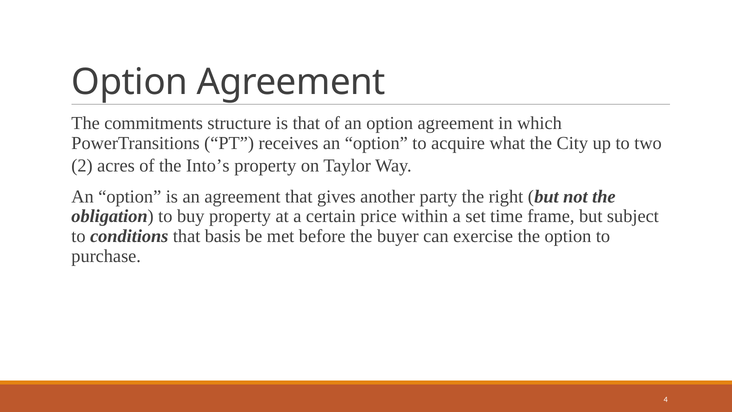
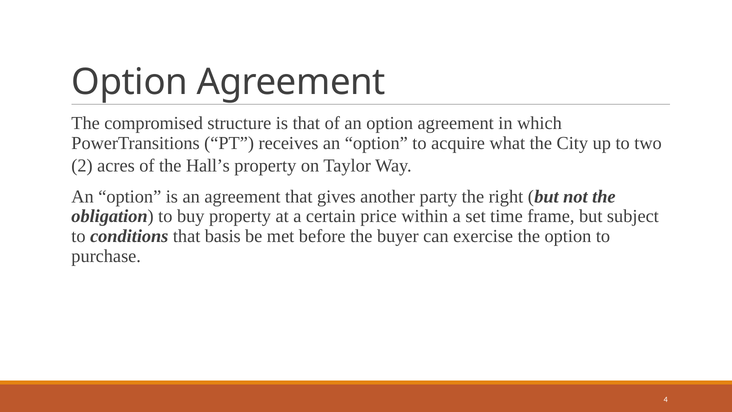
commitments: commitments -> compromised
Into’s: Into’s -> Hall’s
